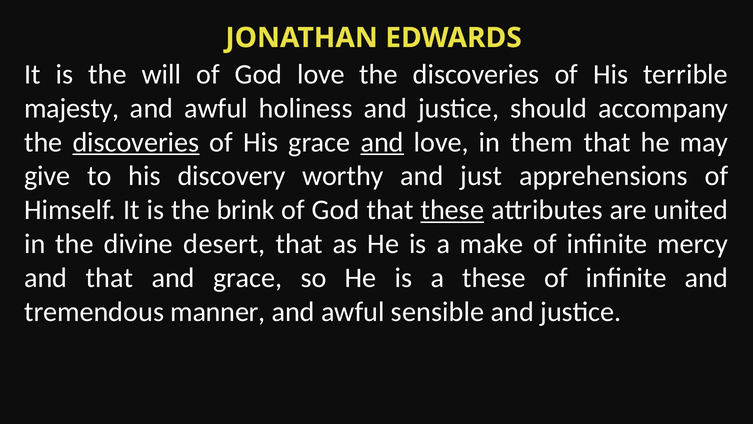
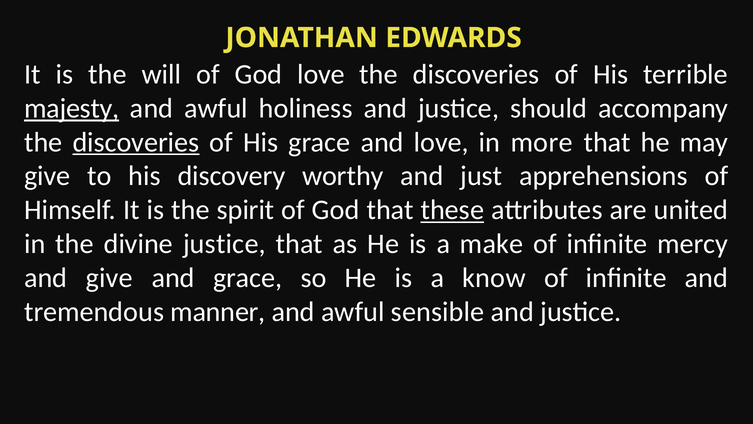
majesty underline: none -> present
and at (382, 142) underline: present -> none
them: them -> more
brink: brink -> spirit
divine desert: desert -> justice
and that: that -> give
a these: these -> know
